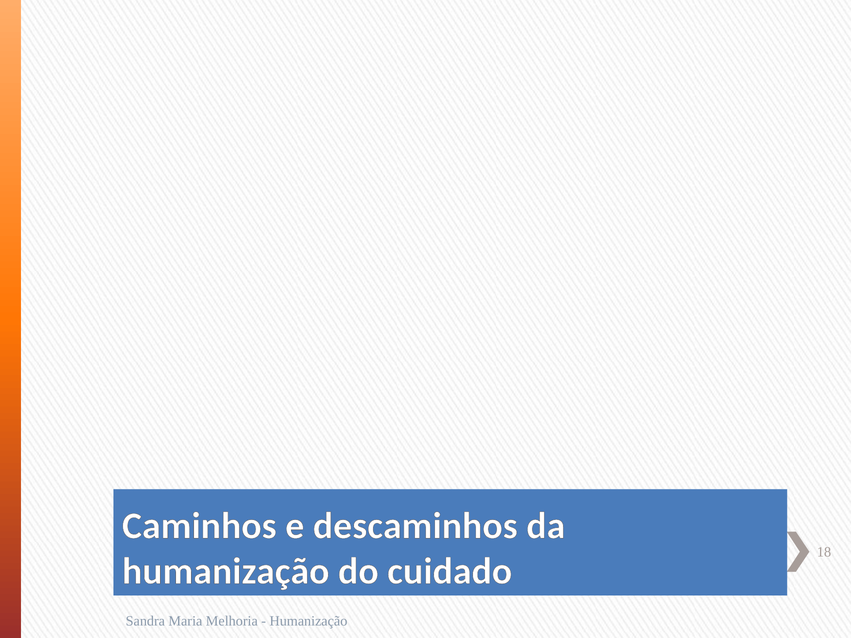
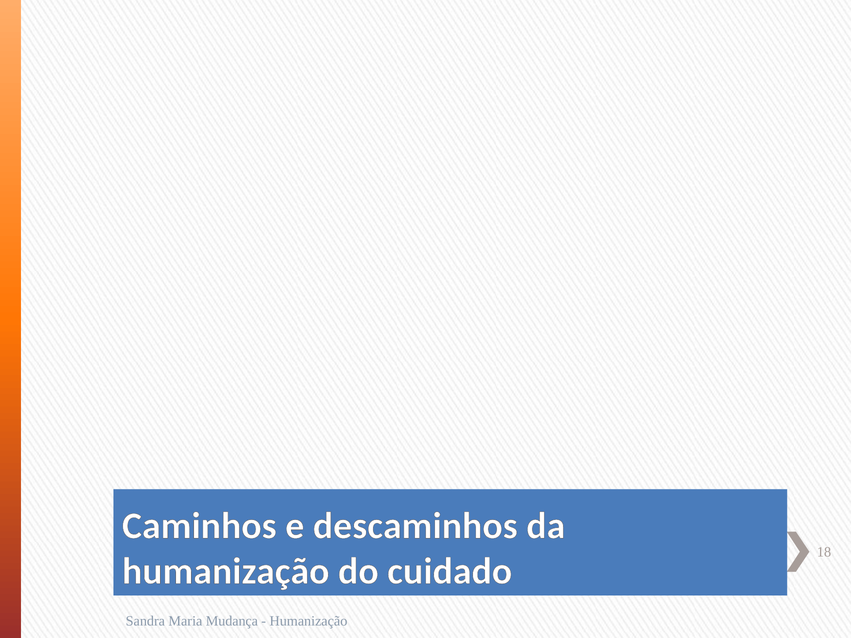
Melhoria: Melhoria -> Mudança
